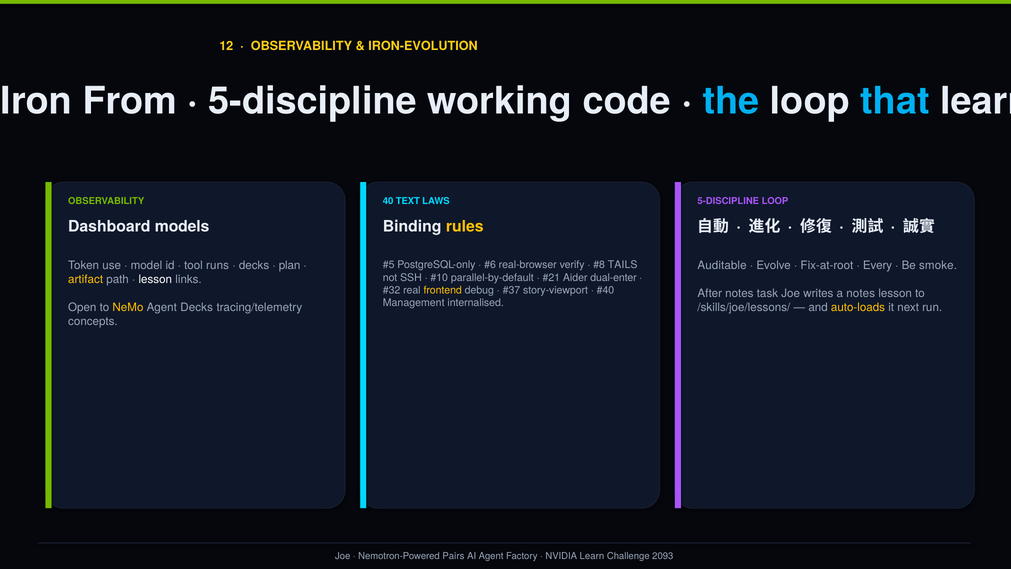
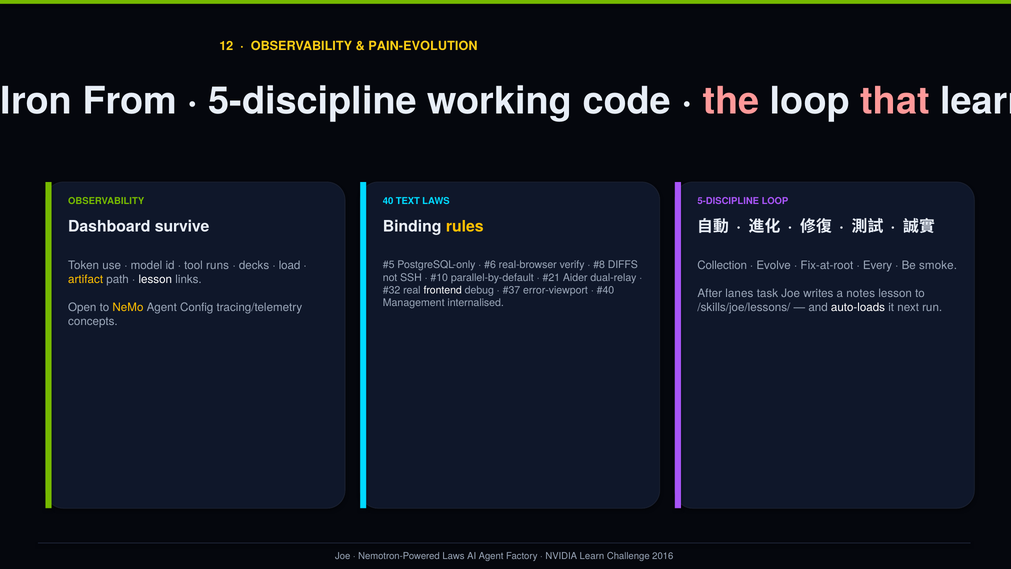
IRON-EVOLUTION: IRON-EVOLUTION -> PAIN-EVOLUTION
the colour: light blue -> pink
that colour: light blue -> pink
models: models -> survive
TAILS: TAILS -> DIFFS
plan: plan -> load
Auditable: Auditable -> Collection
dual-enter: dual-enter -> dual-relay
frontend colour: yellow -> white
story-viewport: story-viewport -> error-viewport
After notes: notes -> lanes
Agent Decks: Decks -> Config
auto-loads colour: yellow -> white
Nemotron-Powered Pairs: Pairs -> Laws
2093: 2093 -> 2016
